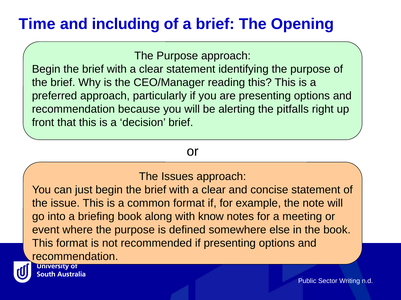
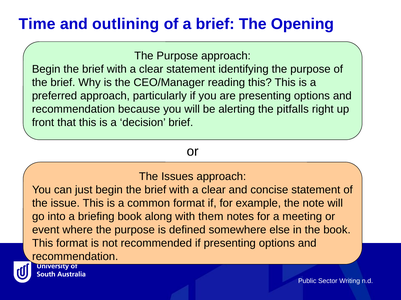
including: including -> outlining
know: know -> them
